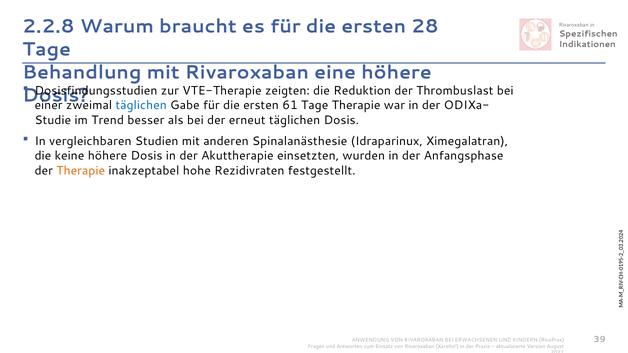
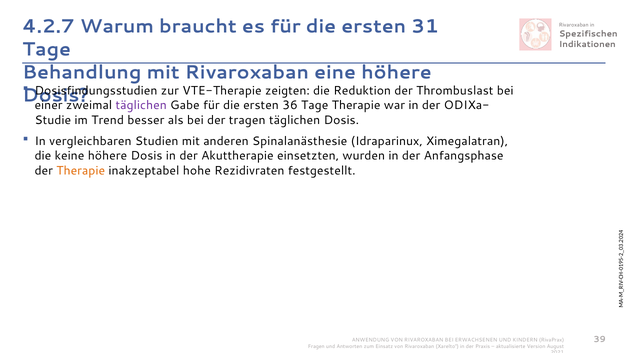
2.2.8: 2.2.8 -> 4.2.7
28: 28 -> 31
täglichen at (141, 105) colour: blue -> purple
61: 61 -> 36
erneut: erneut -> tragen
